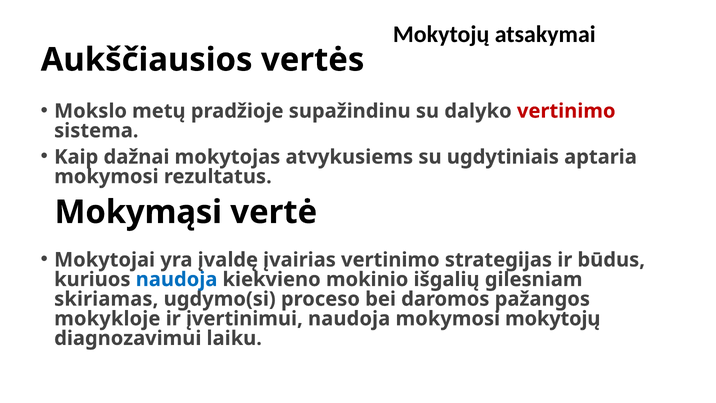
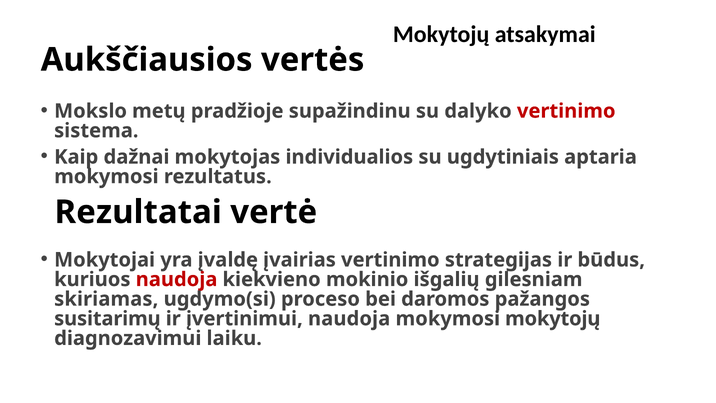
atvykusiems: atvykusiems -> individualios
Mokymąsi: Mokymąsi -> Rezultatai
naudoja at (177, 279) colour: blue -> red
mokykloje: mokykloje -> susitarimų
